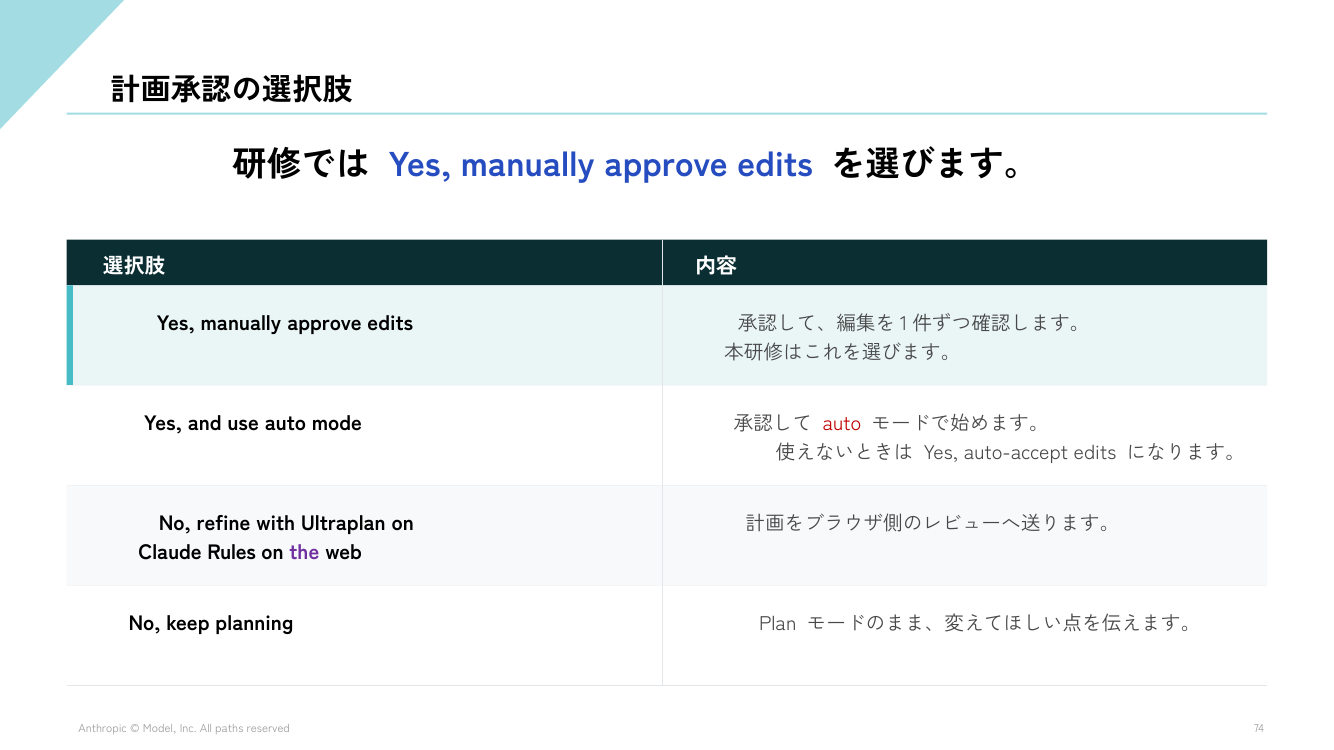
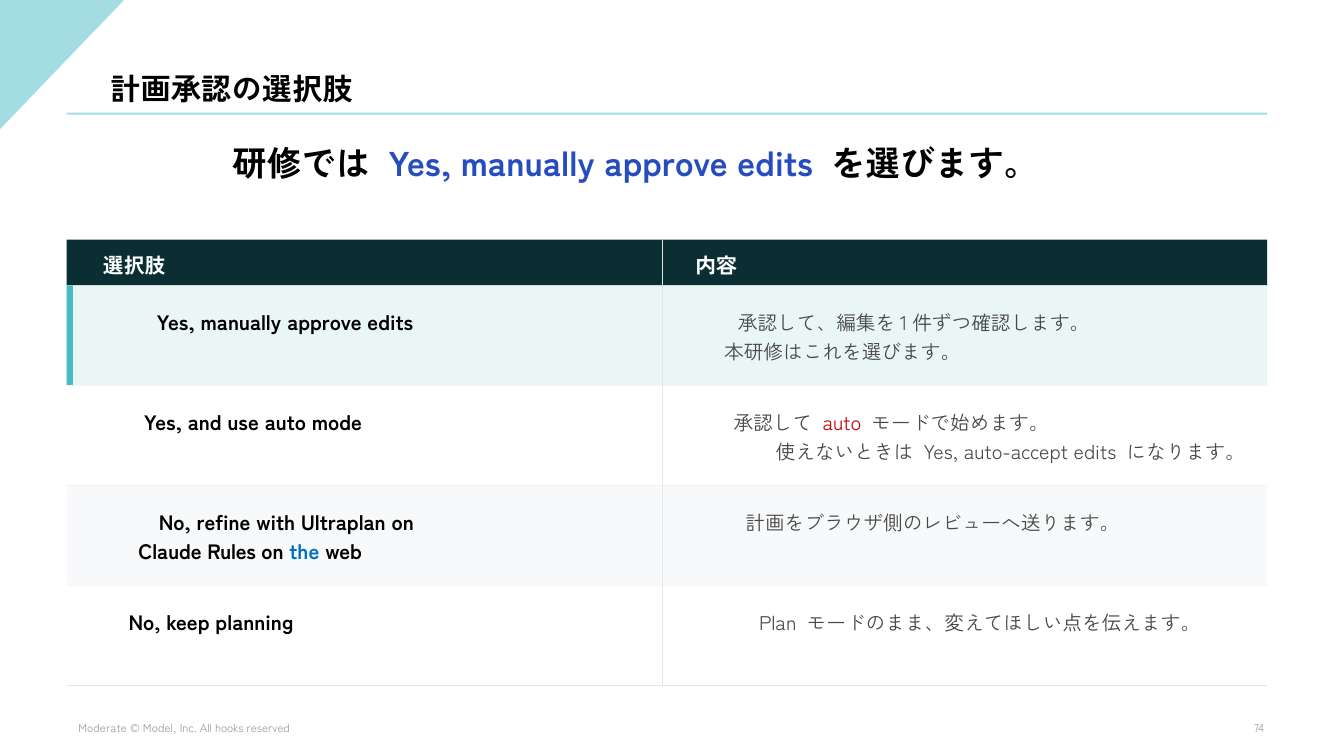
the colour: purple -> blue
Anthropic: Anthropic -> Moderate
paths: paths -> hooks
